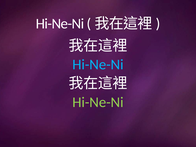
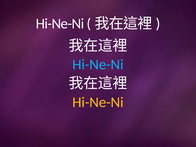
Hi-Ne-Ni at (98, 102) colour: light green -> yellow
